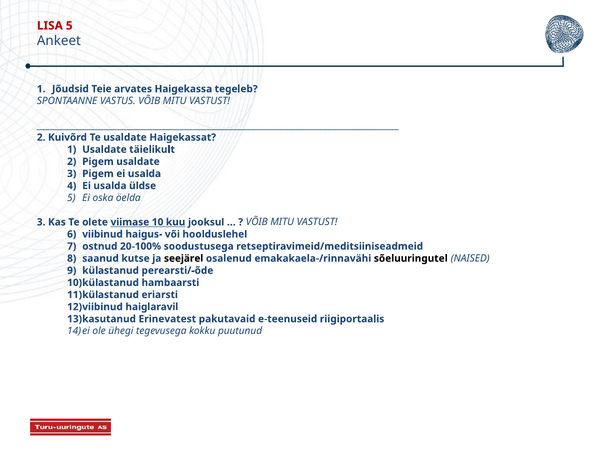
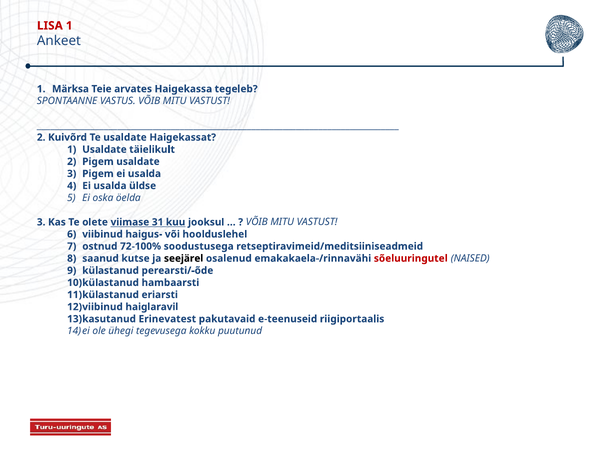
LISA 5: 5 -> 1
Jõudsid: Jõudsid -> Märksa
10: 10 -> 31
20-100%: 20-100% -> 72-100%
sõeluuringutel colour: black -> red
